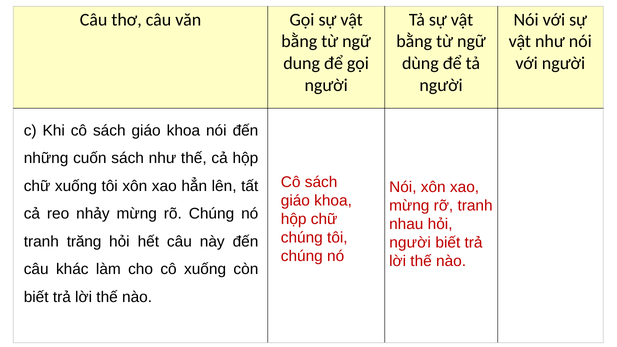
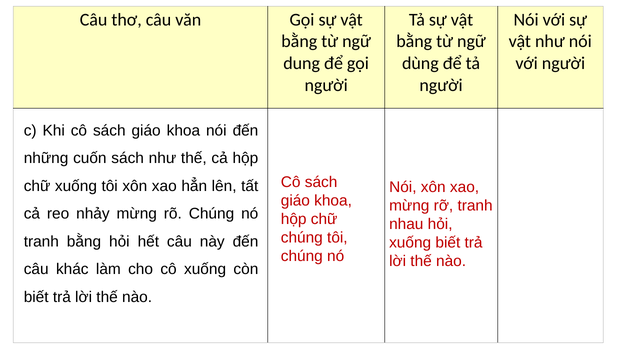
tranh trăng: trăng -> bằng
người at (410, 243): người -> xuống
